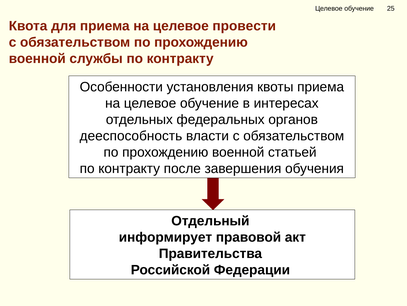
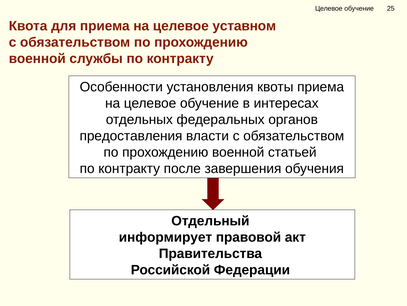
провести: провести -> уставном
дееспособность: дееспособность -> предоставления
